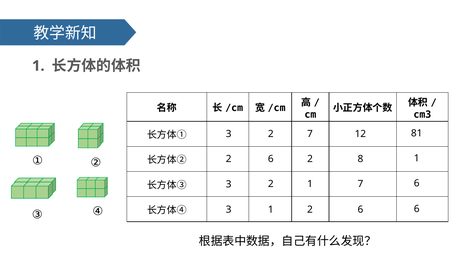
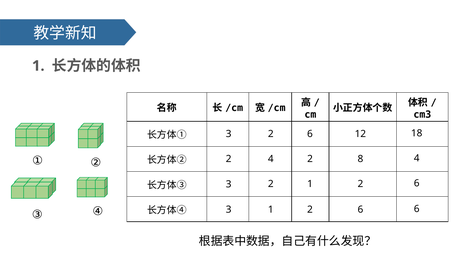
3 2 7: 7 -> 6
81: 81 -> 18
2 6: 6 -> 4
8 1: 1 -> 4
1 7: 7 -> 2
